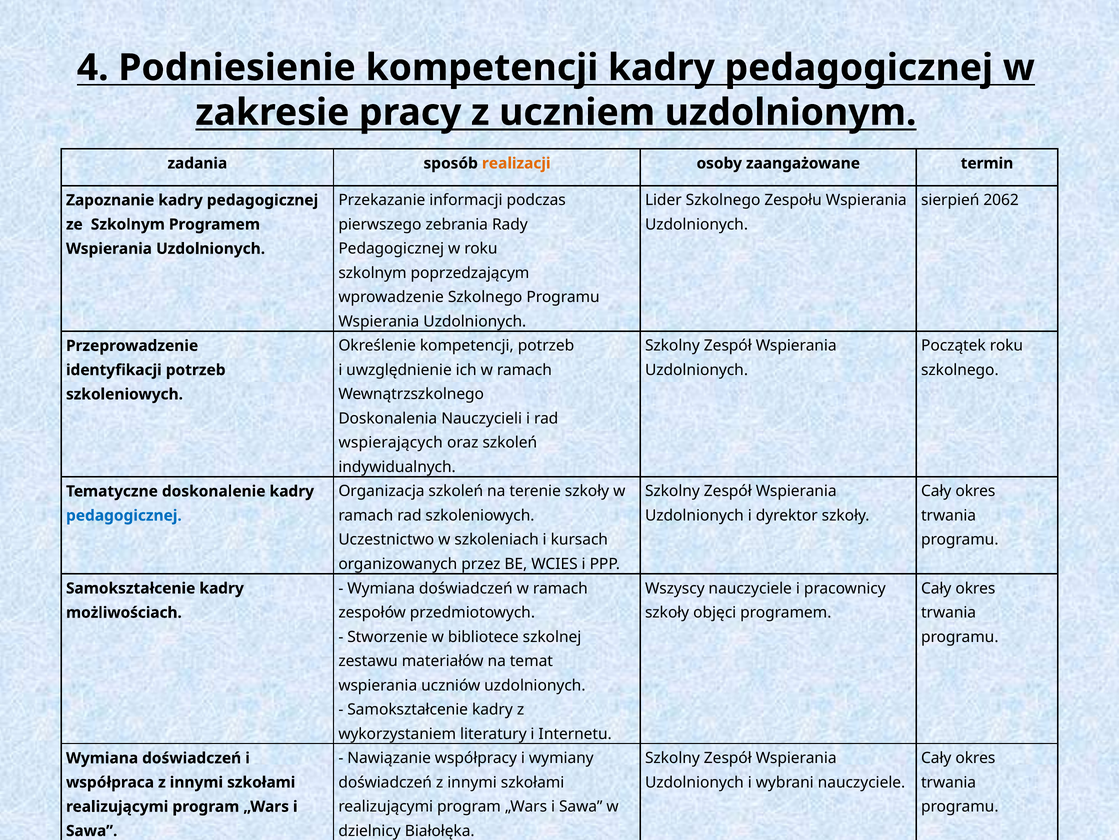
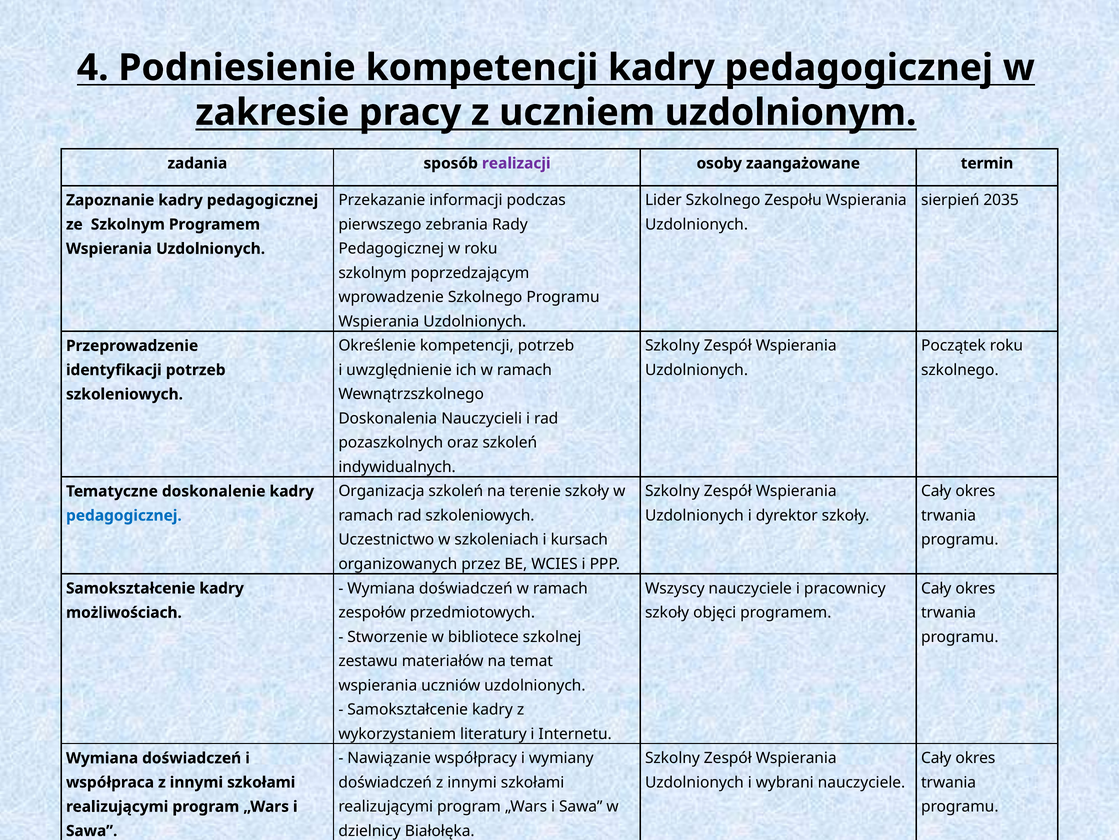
realizacji colour: orange -> purple
2062: 2062 -> 2035
wspierających: wspierających -> pozaszkolnych
